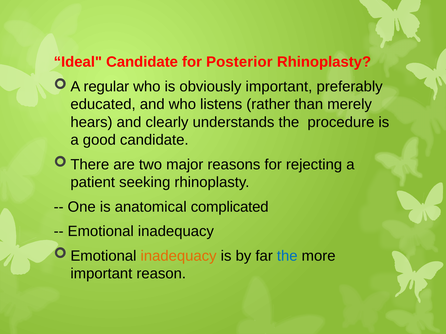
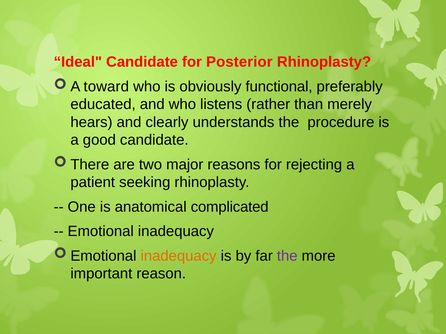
regular: regular -> toward
obviously important: important -> functional
the at (287, 256) colour: blue -> purple
